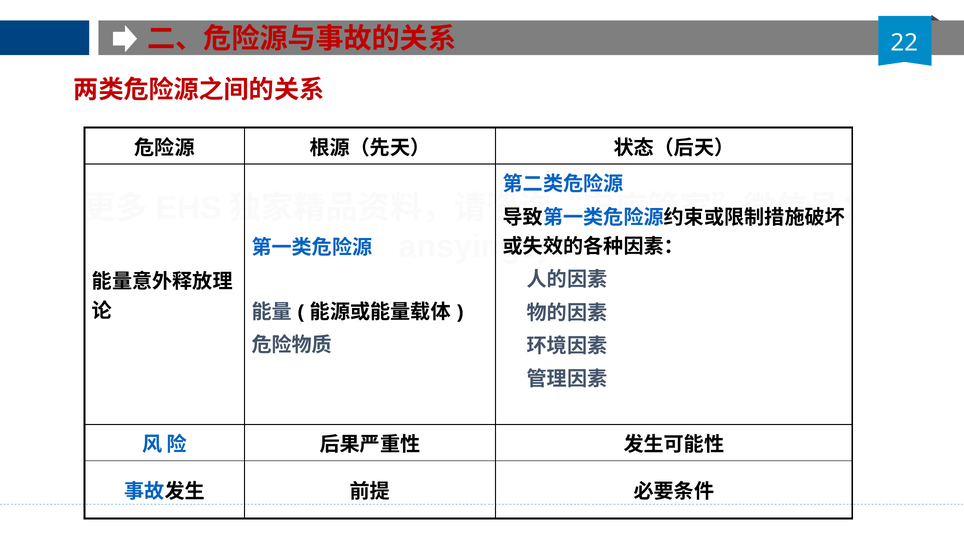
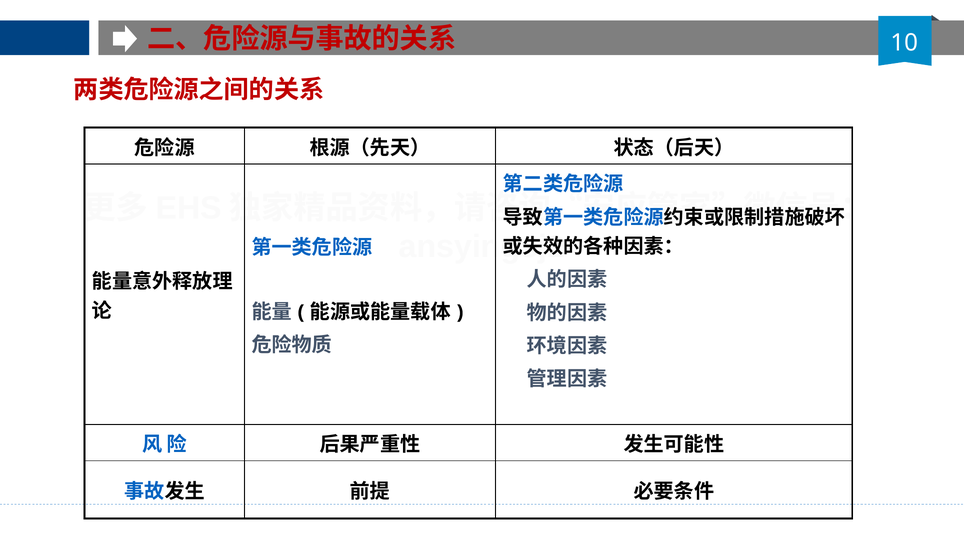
22: 22 -> 10
